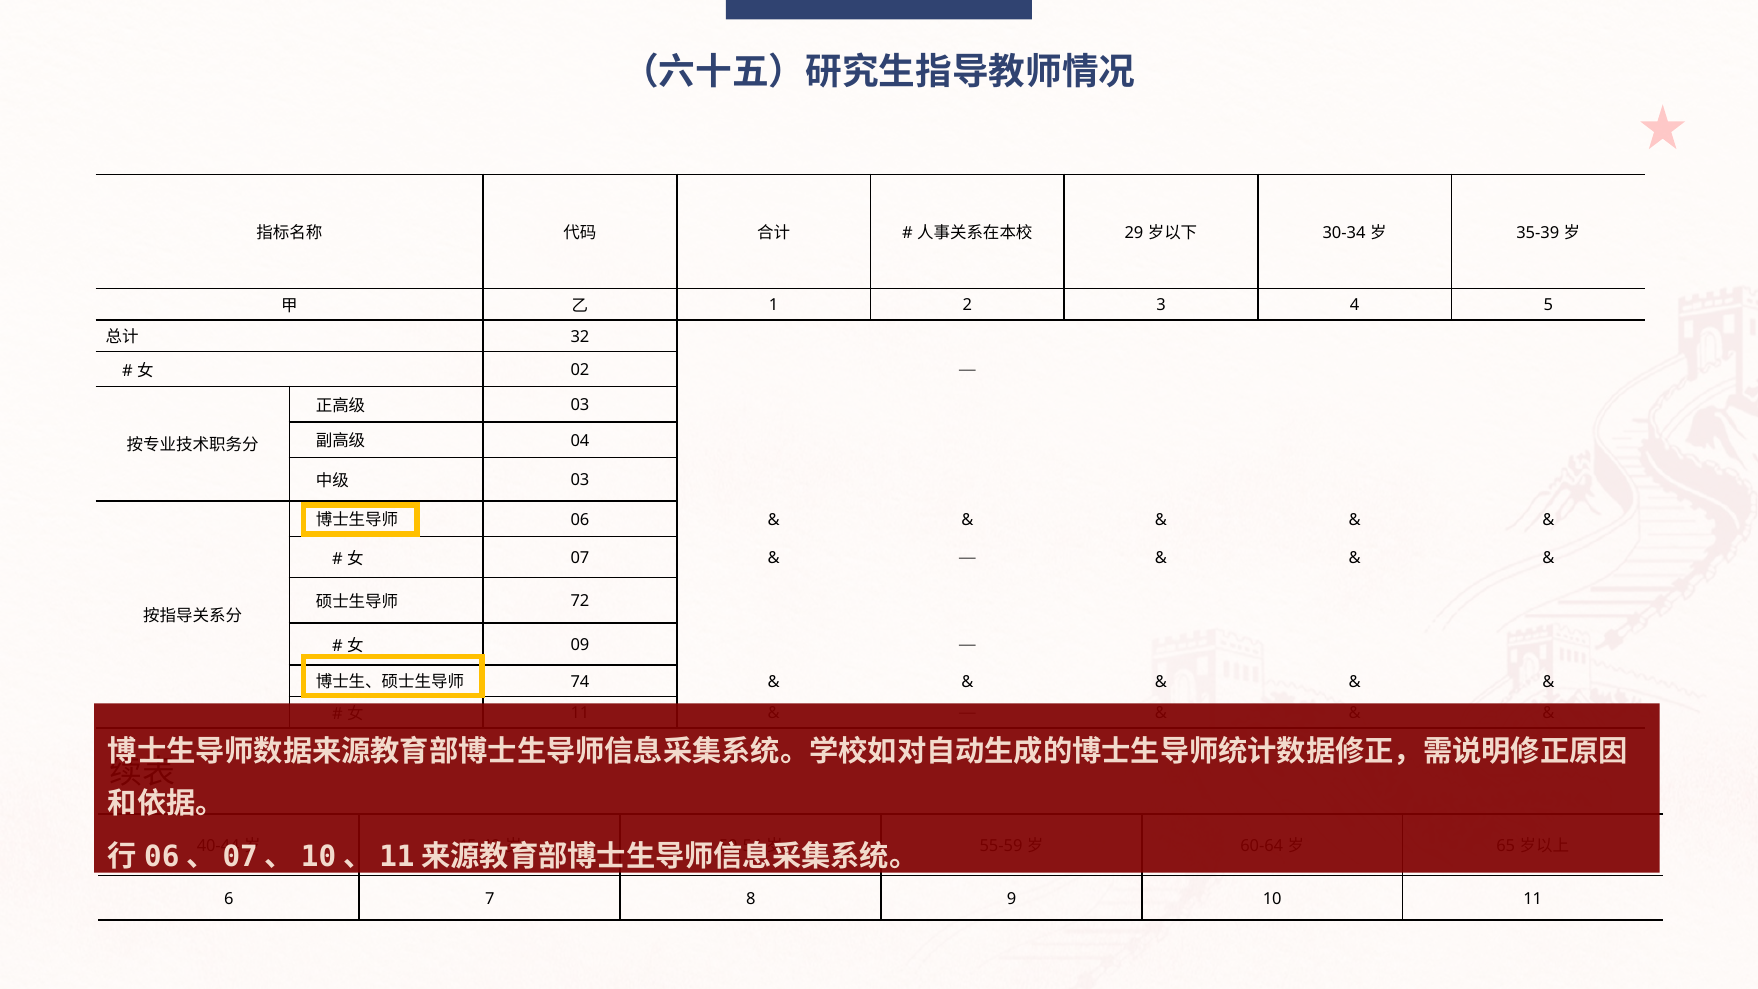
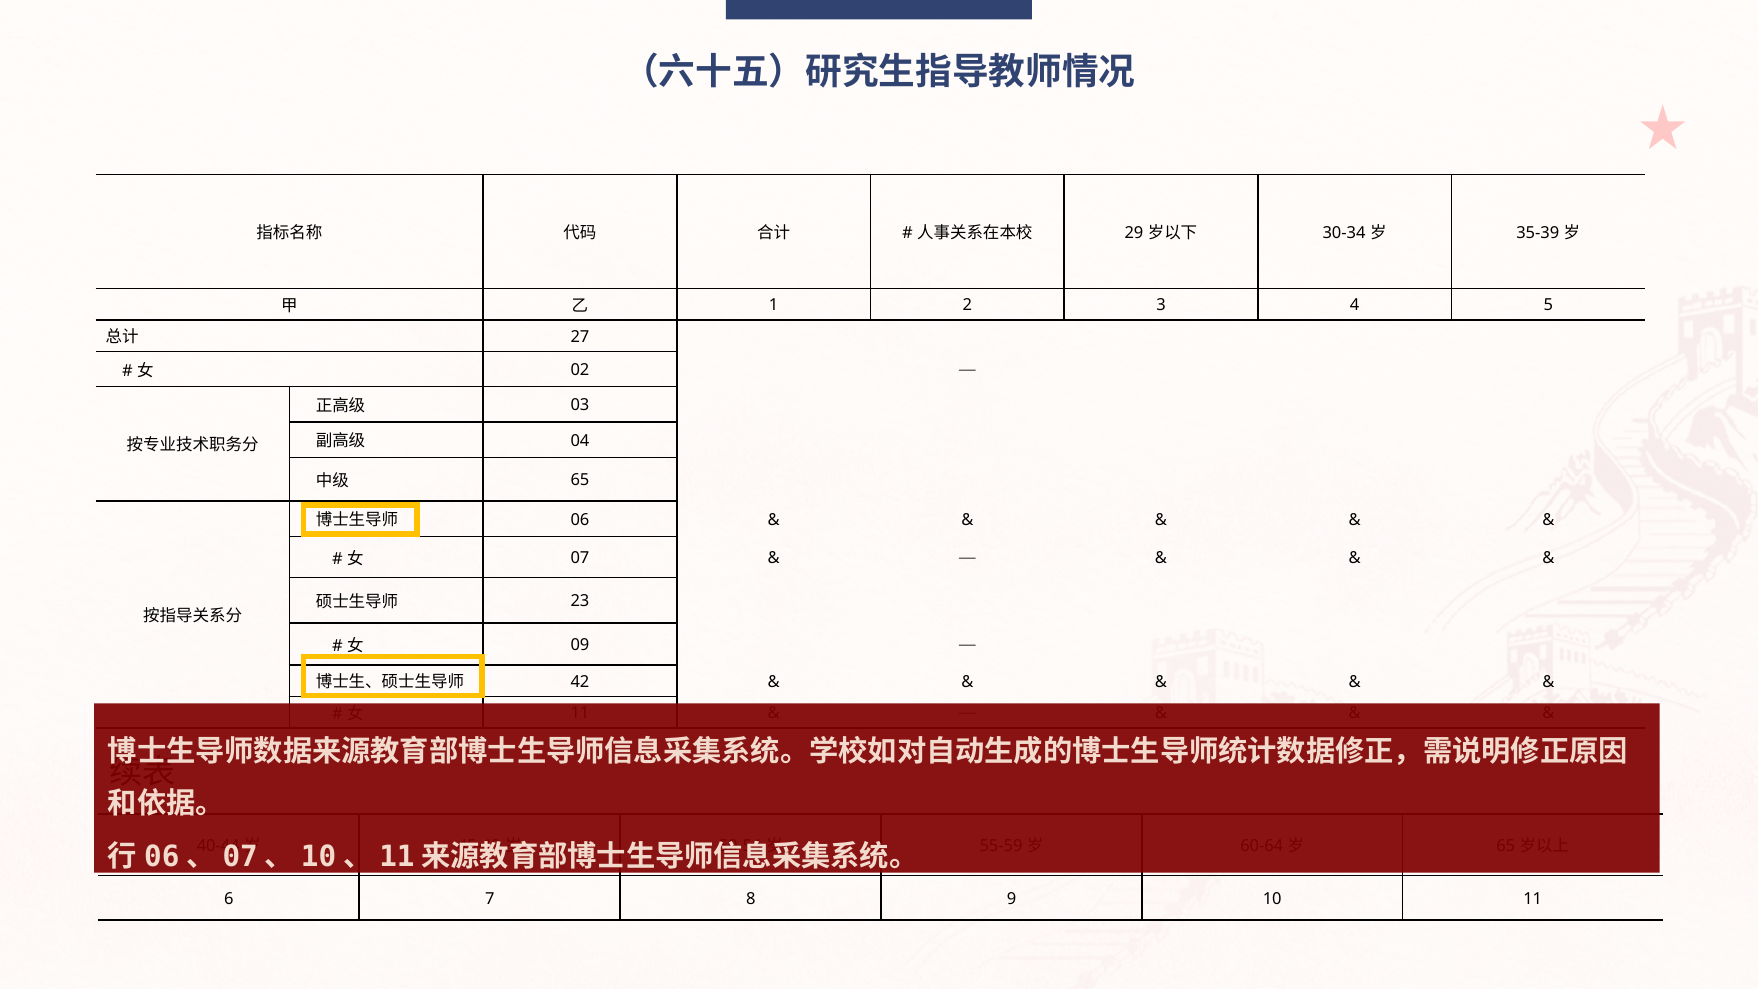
32: 32 -> 27
03 at (580, 480): 03 -> 65
72: 72 -> 23
74: 74 -> 42
